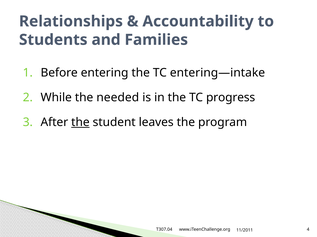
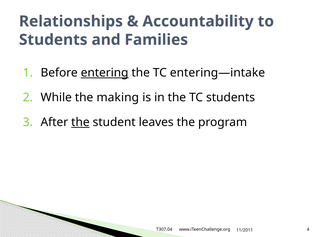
entering underline: none -> present
needed: needed -> making
TC progress: progress -> students
